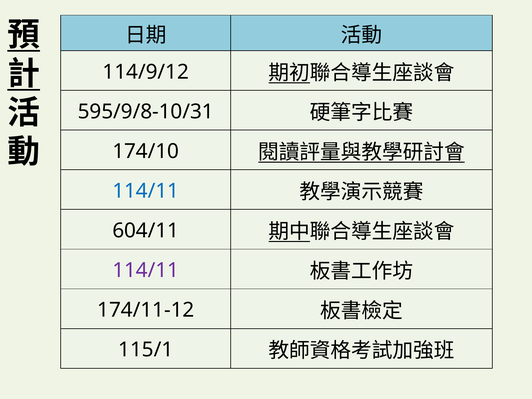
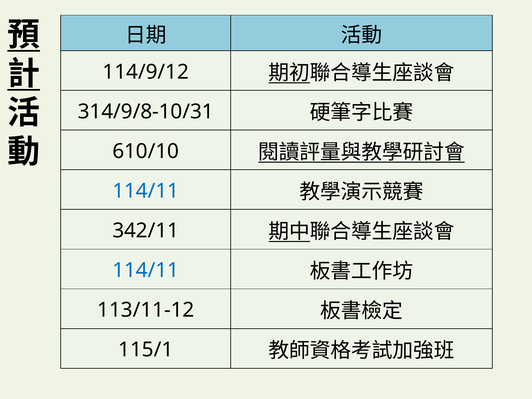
595/9/8-10/31: 595/9/8-10/31 -> 314/9/8-10/31
174/10: 174/10 -> 610/10
604/11: 604/11 -> 342/11
114/11 at (146, 270) colour: purple -> blue
174/11-12: 174/11-12 -> 113/11-12
